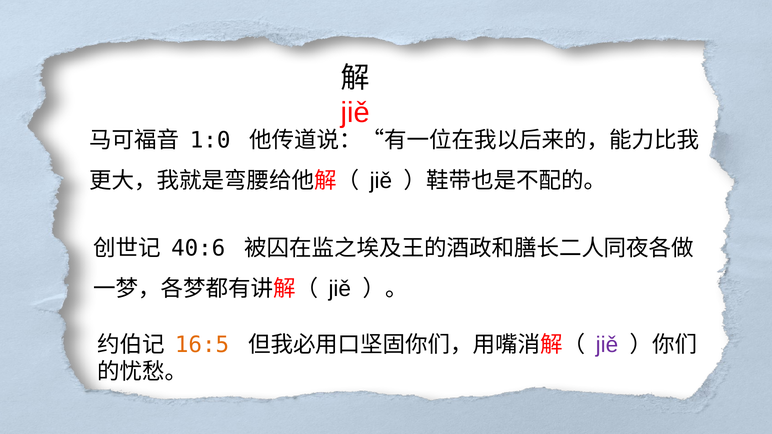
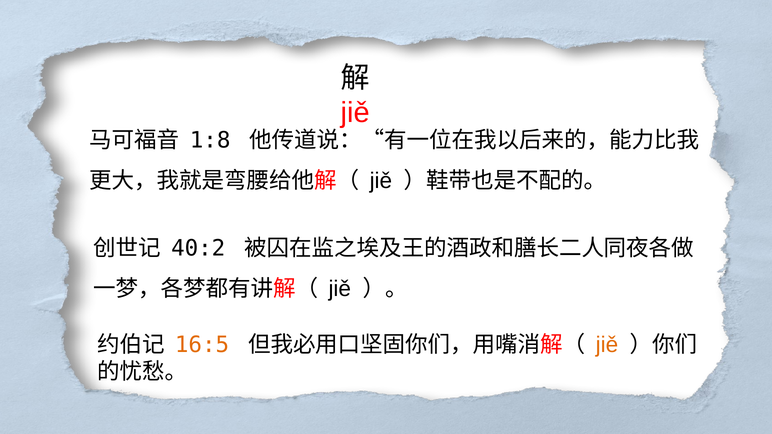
1:0: 1:0 -> 1:8
40:6: 40:6 -> 40:2
jiě at (607, 345) colour: purple -> orange
